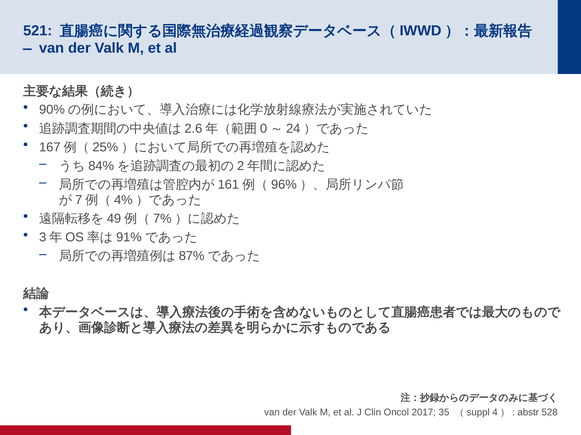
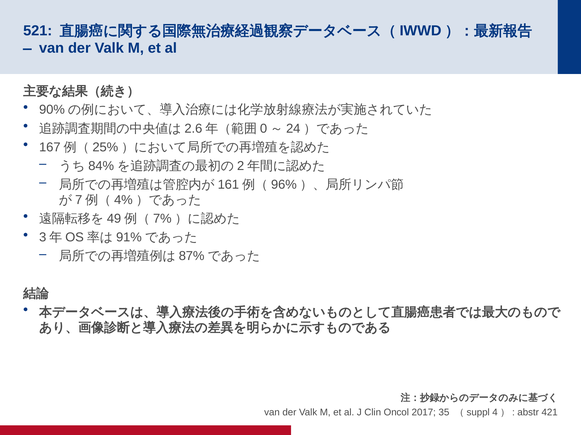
528: 528 -> 421
